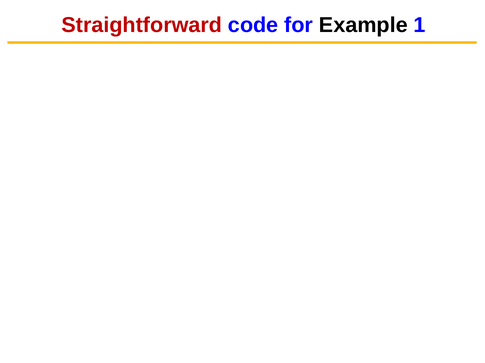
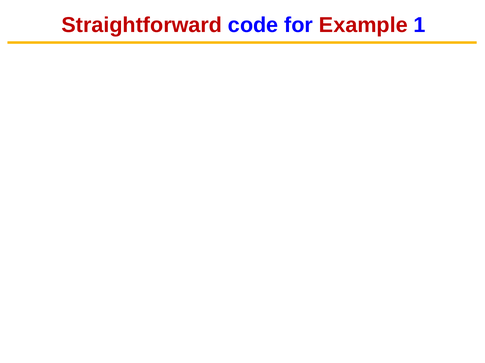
Example colour: black -> red
